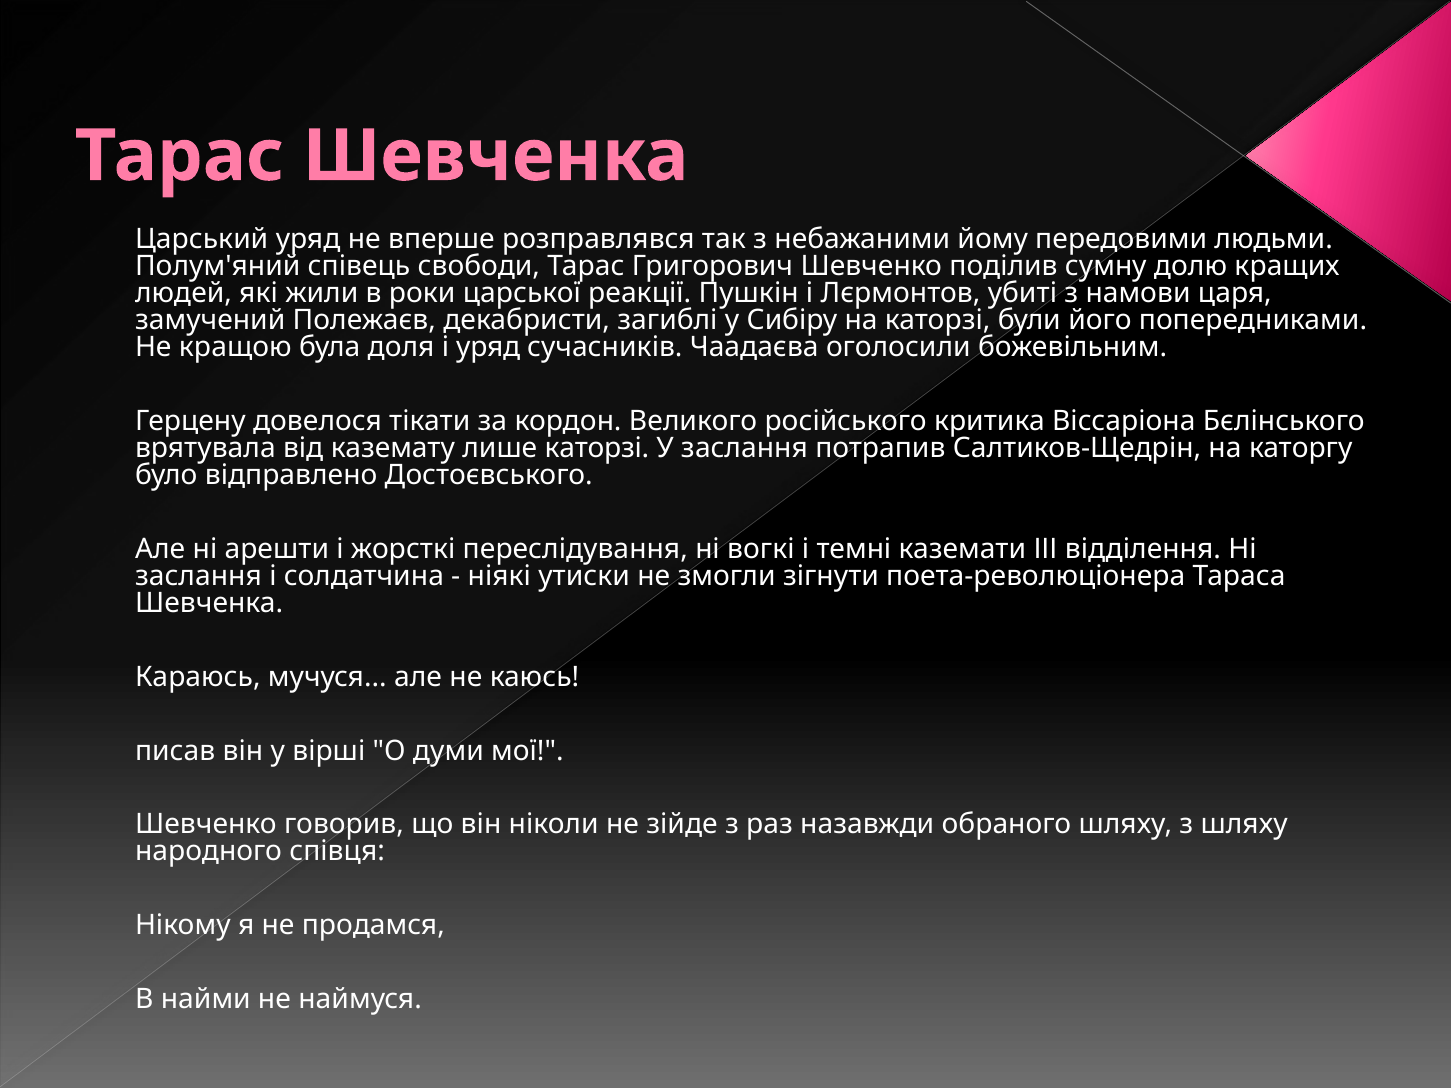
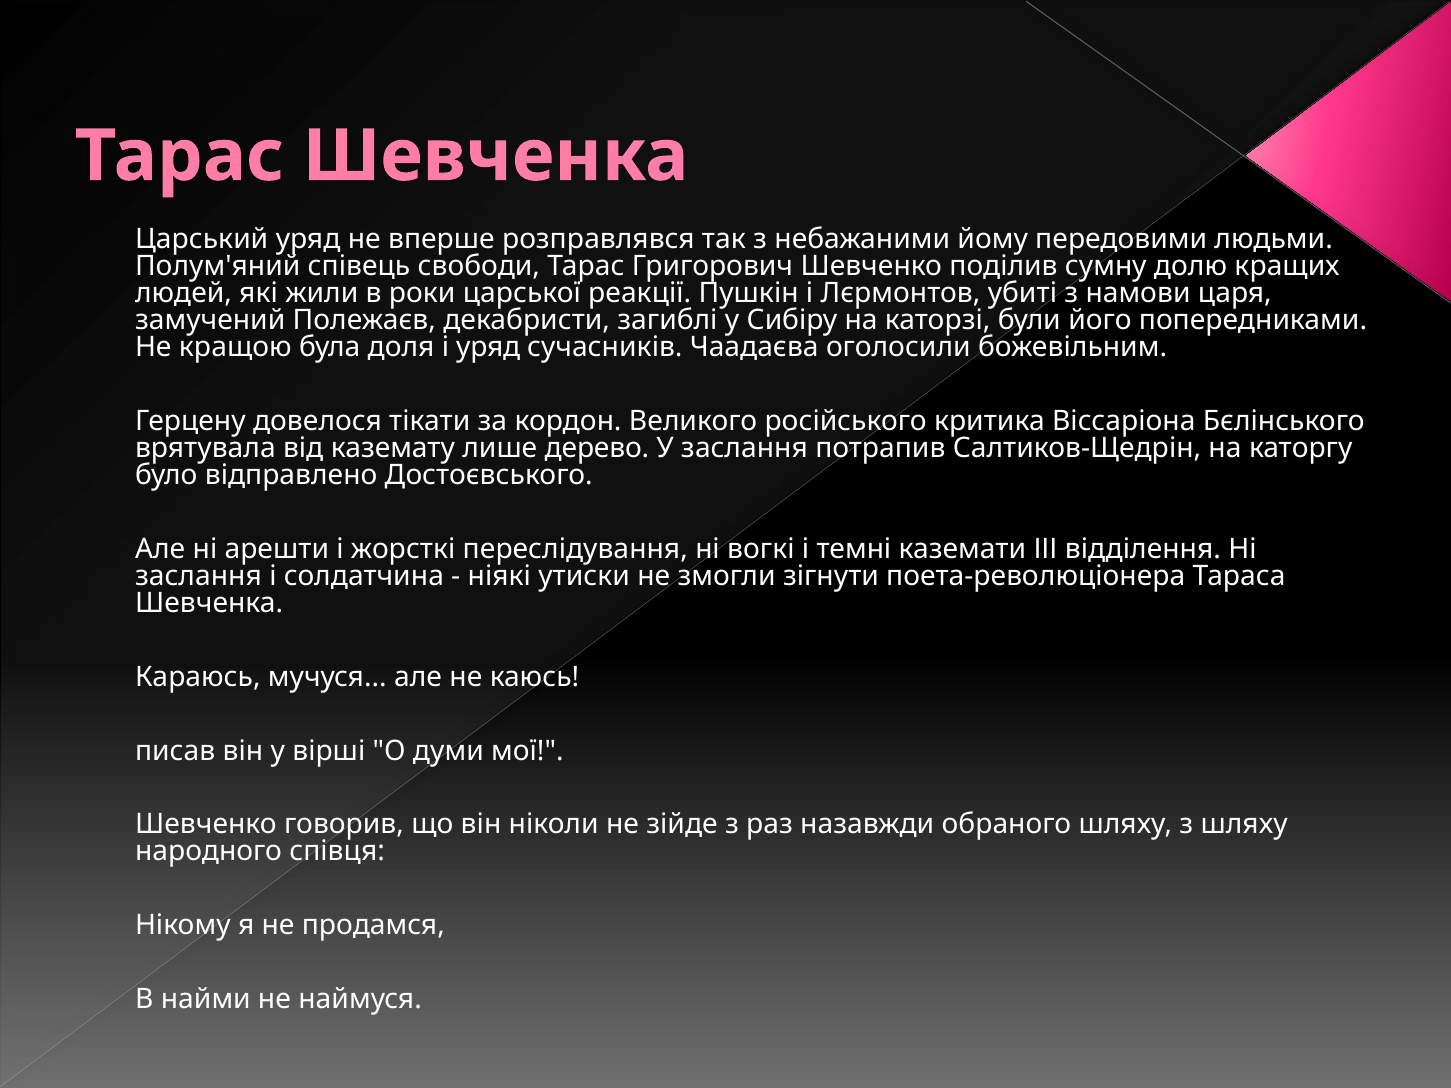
лише каторзі: каторзі -> дерево
